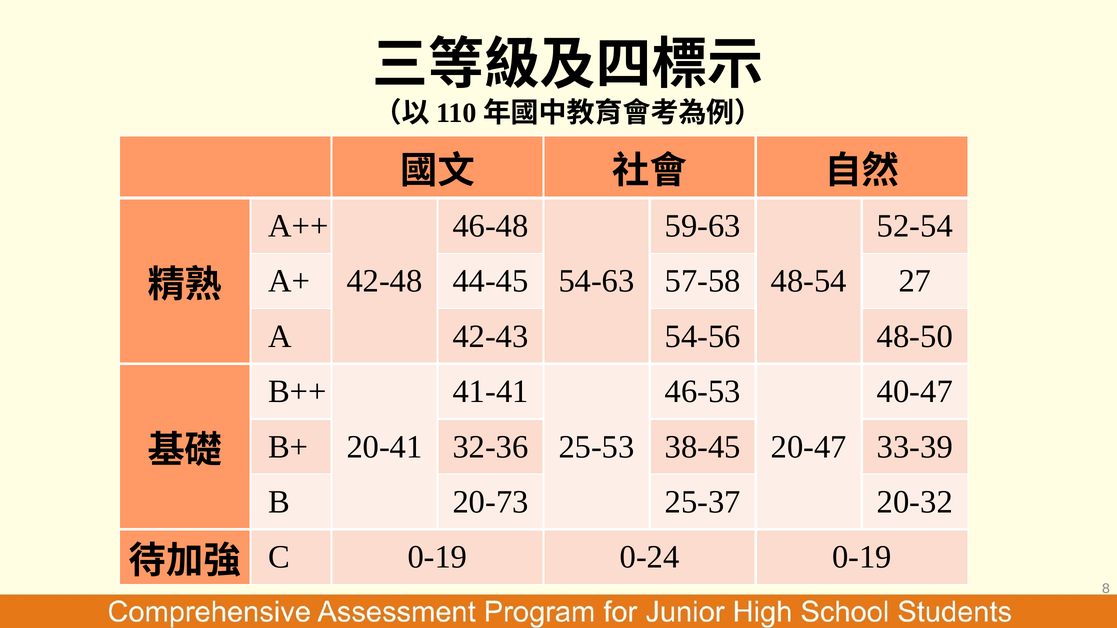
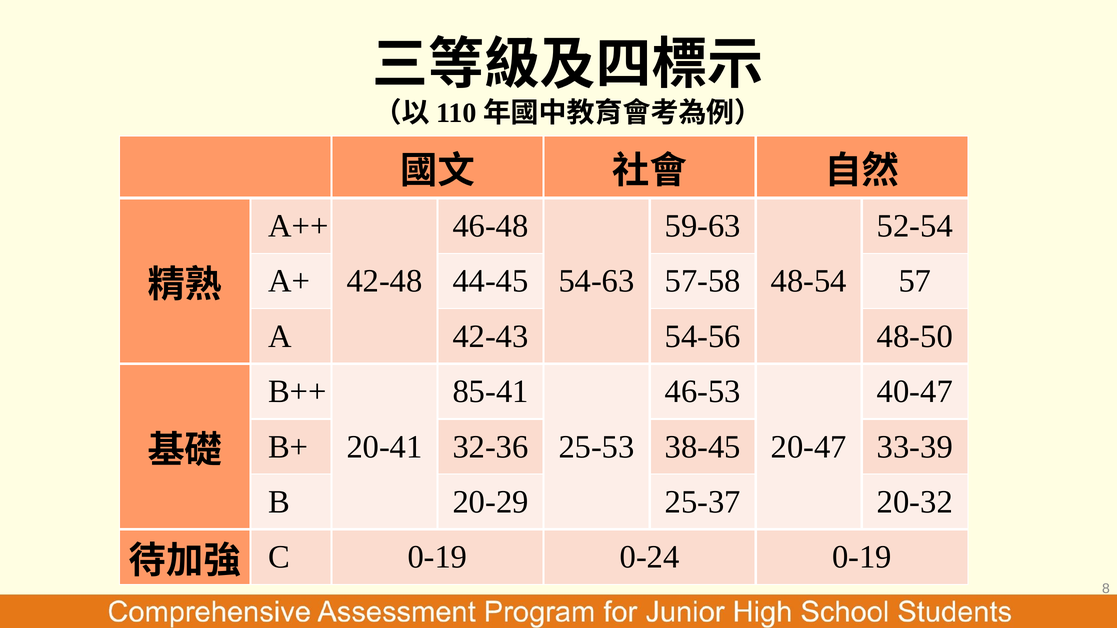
27: 27 -> 57
41-41: 41-41 -> 85-41
20-73: 20-73 -> 20-29
